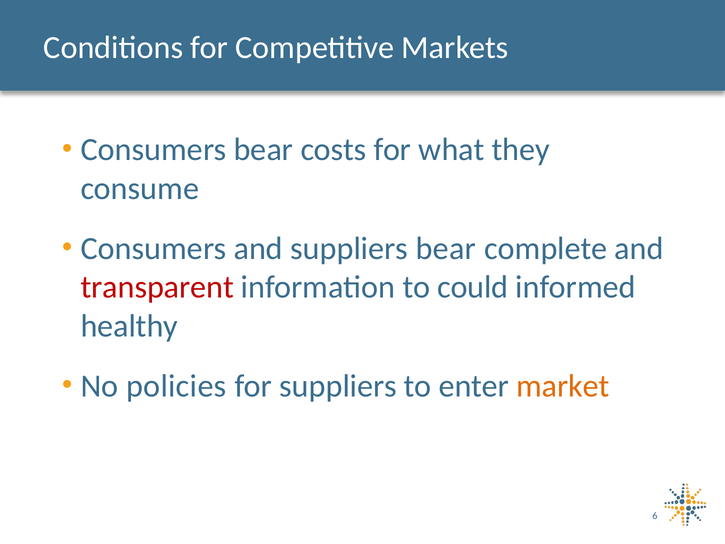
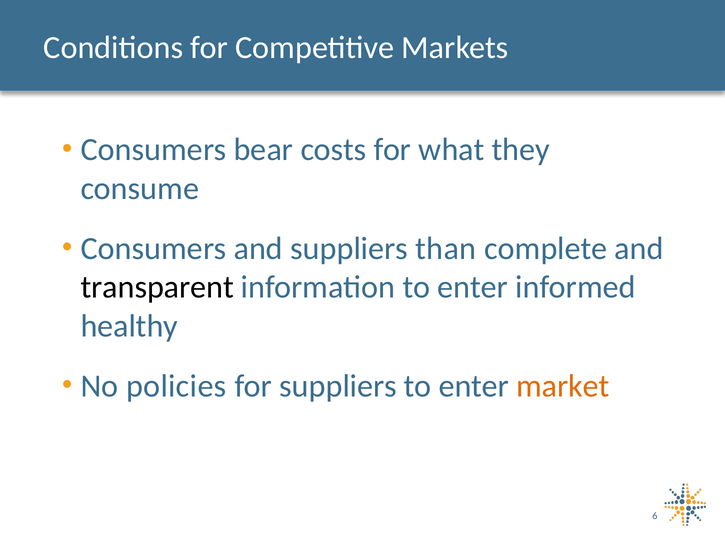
suppliers bear: bear -> than
transparent colour: red -> black
information to could: could -> enter
